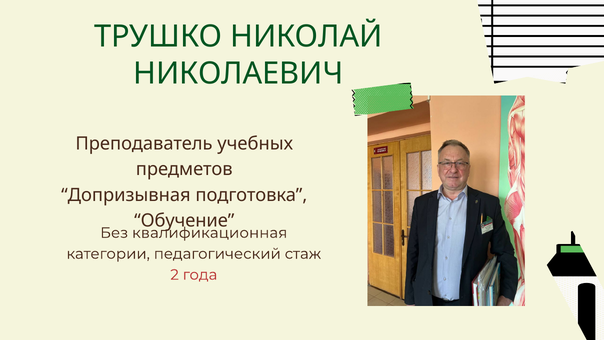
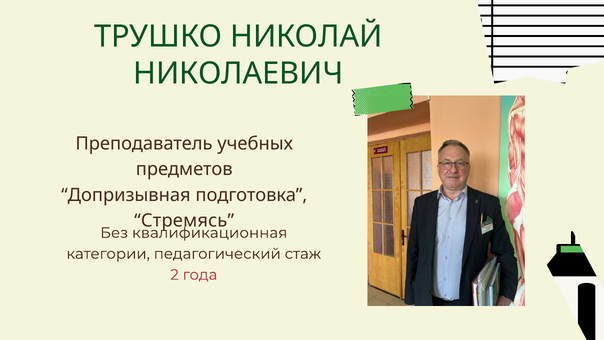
Обучение: Обучение -> Стремясь
